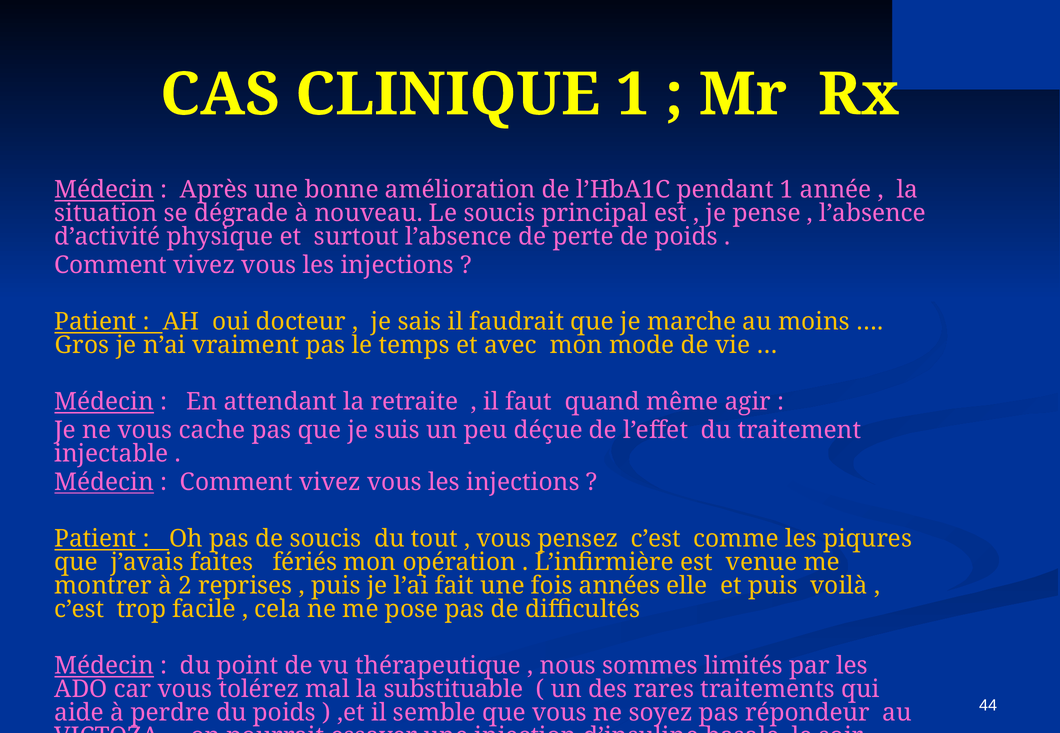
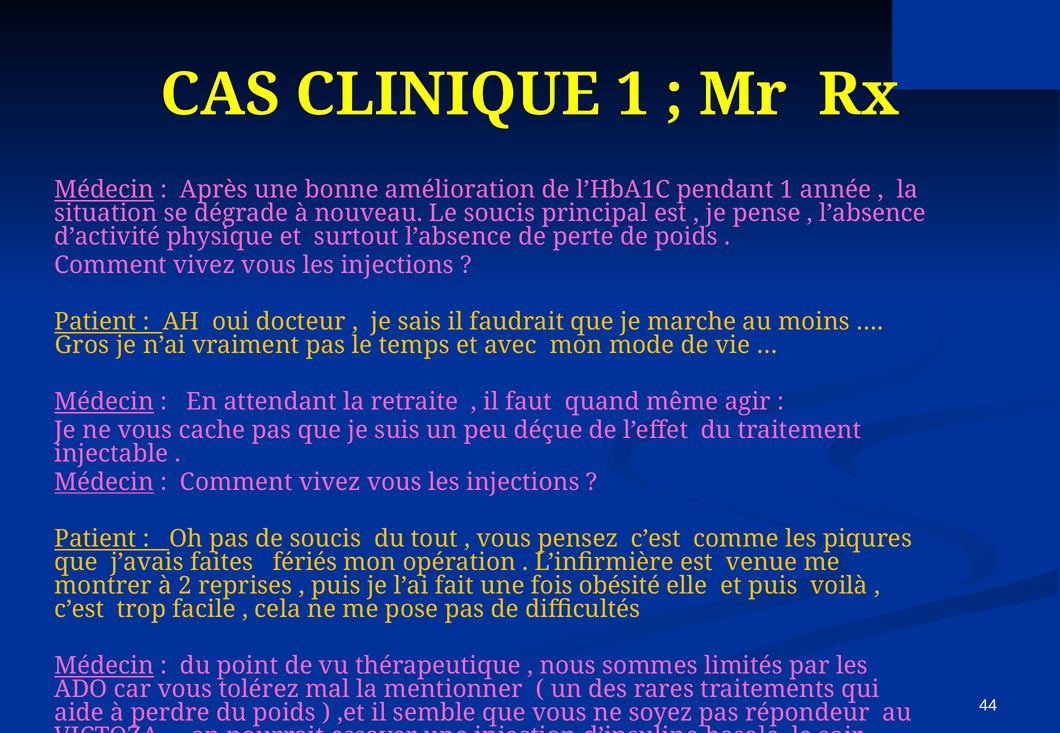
années: années -> obésité
substituable: substituable -> mentionner
